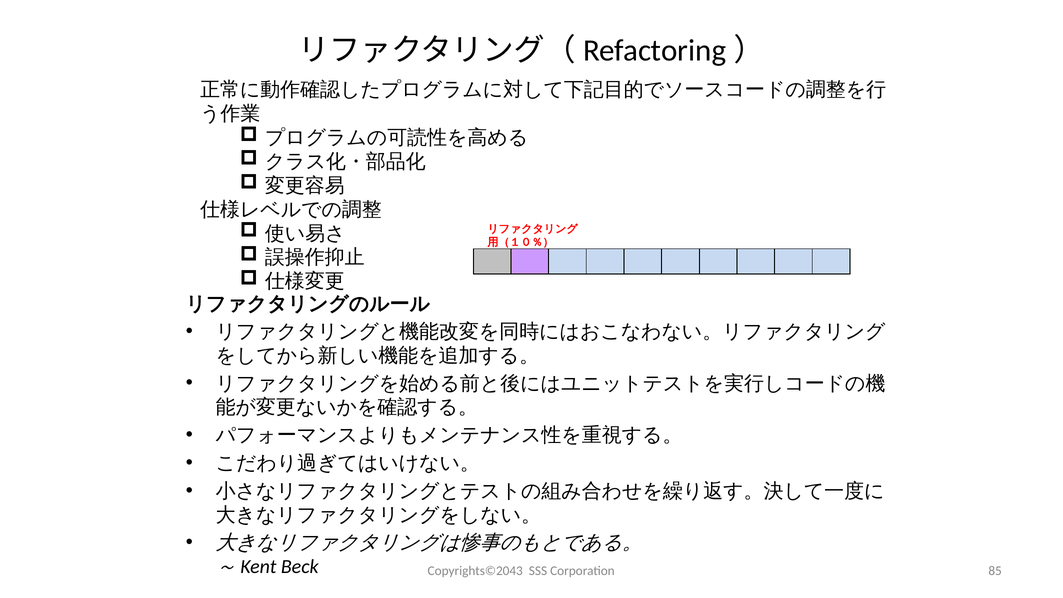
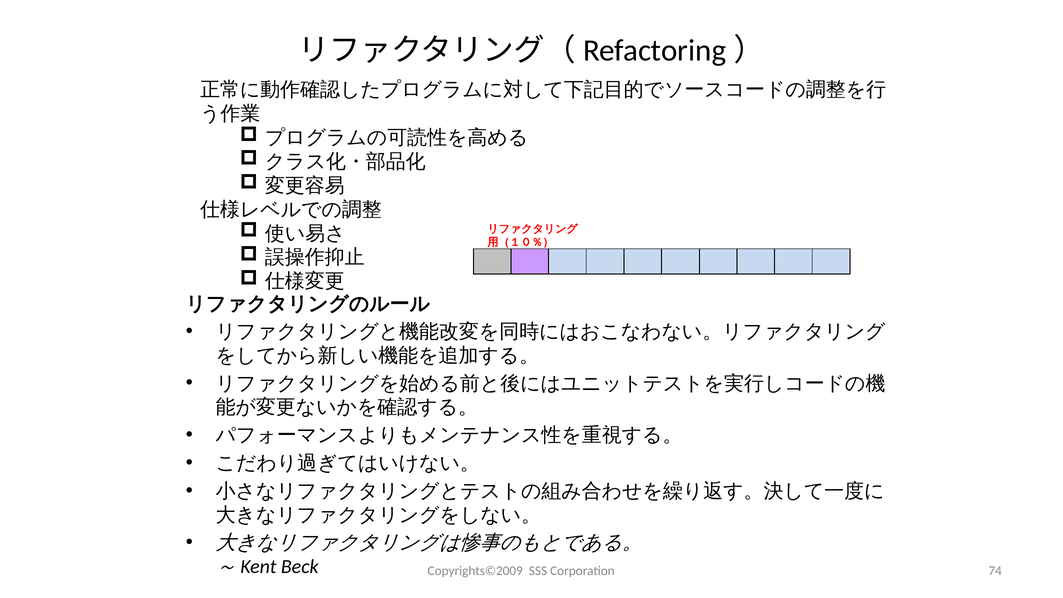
Copyrights©2043: Copyrights©2043 -> Copyrights©2009
85: 85 -> 74
